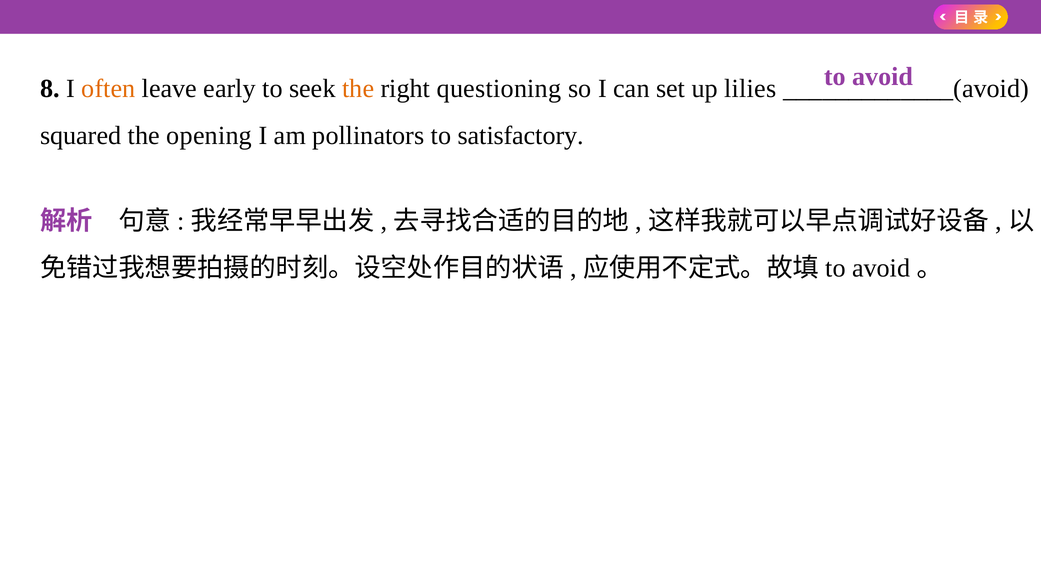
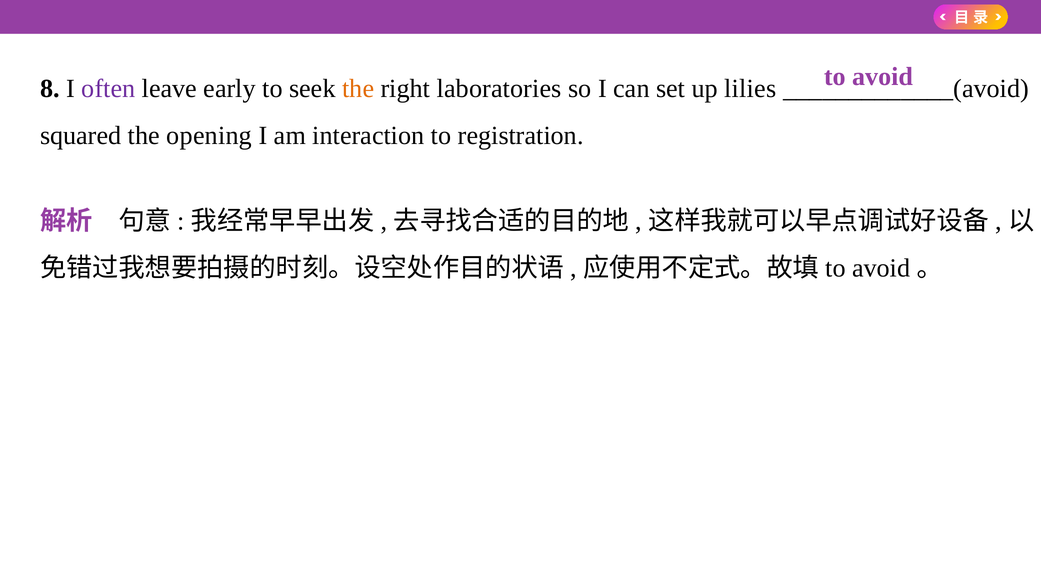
often colour: orange -> purple
questioning: questioning -> laboratories
pollinators: pollinators -> interaction
satisfactory: satisfactory -> registration
